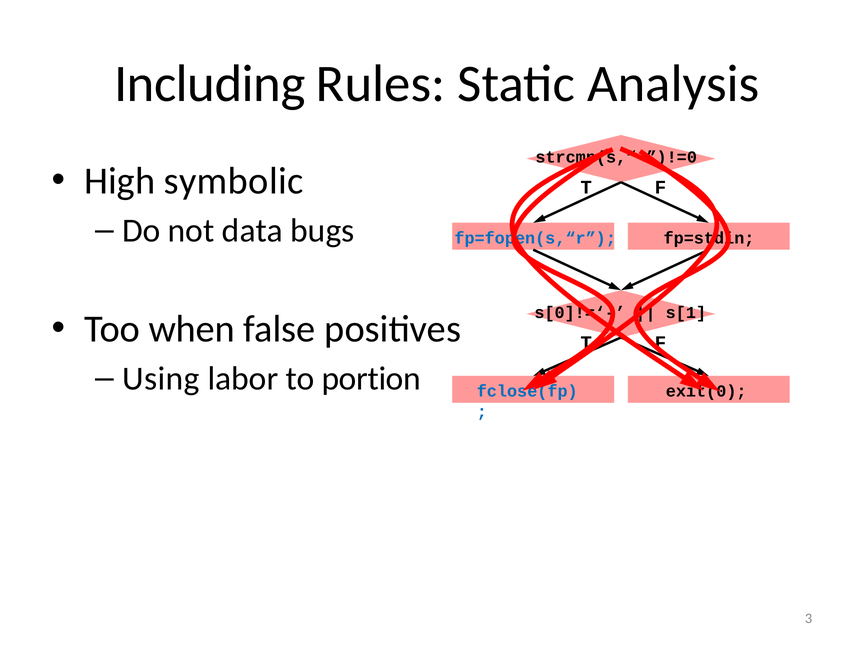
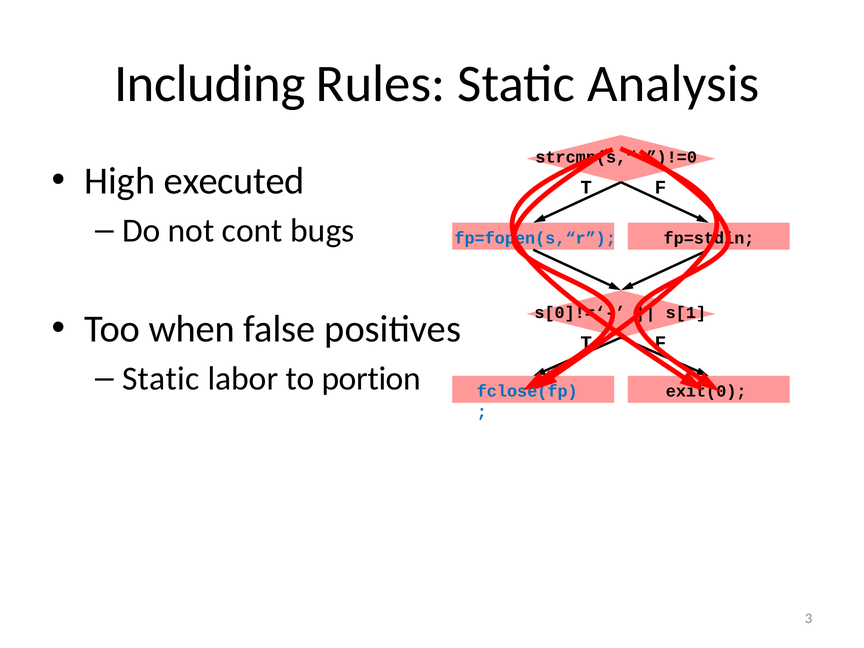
symbolic: symbolic -> executed
data: data -> cont
Using at (161, 379): Using -> Static
